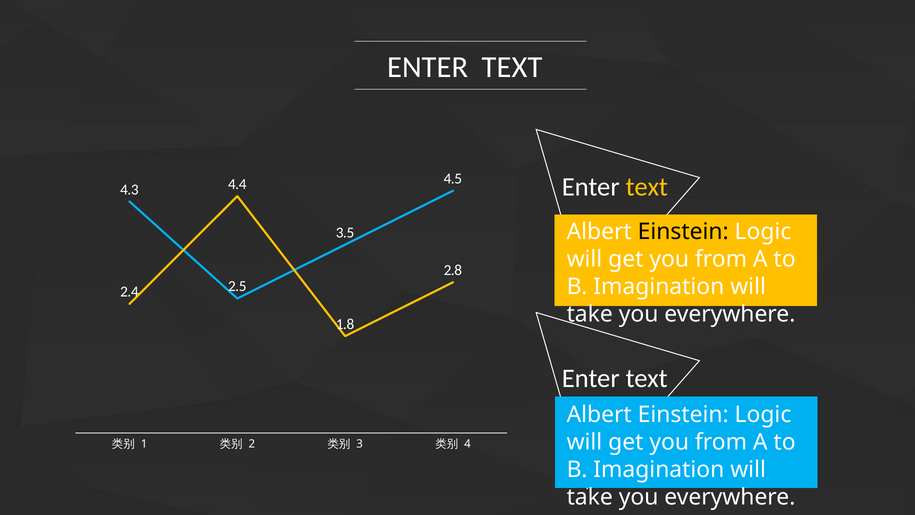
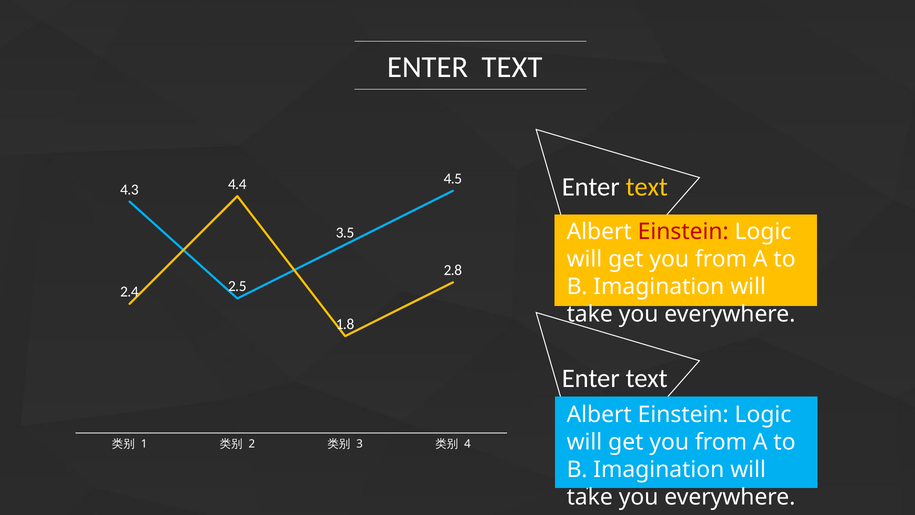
Einstein at (683, 231) colour: black -> red
